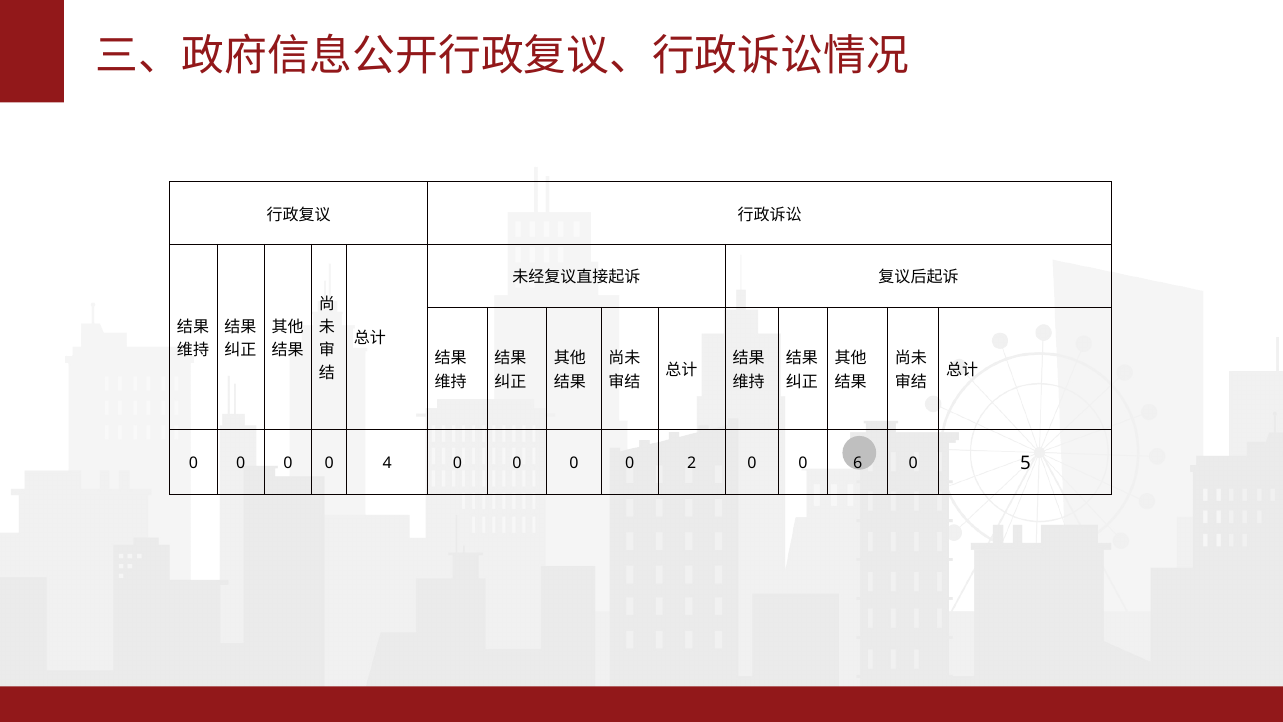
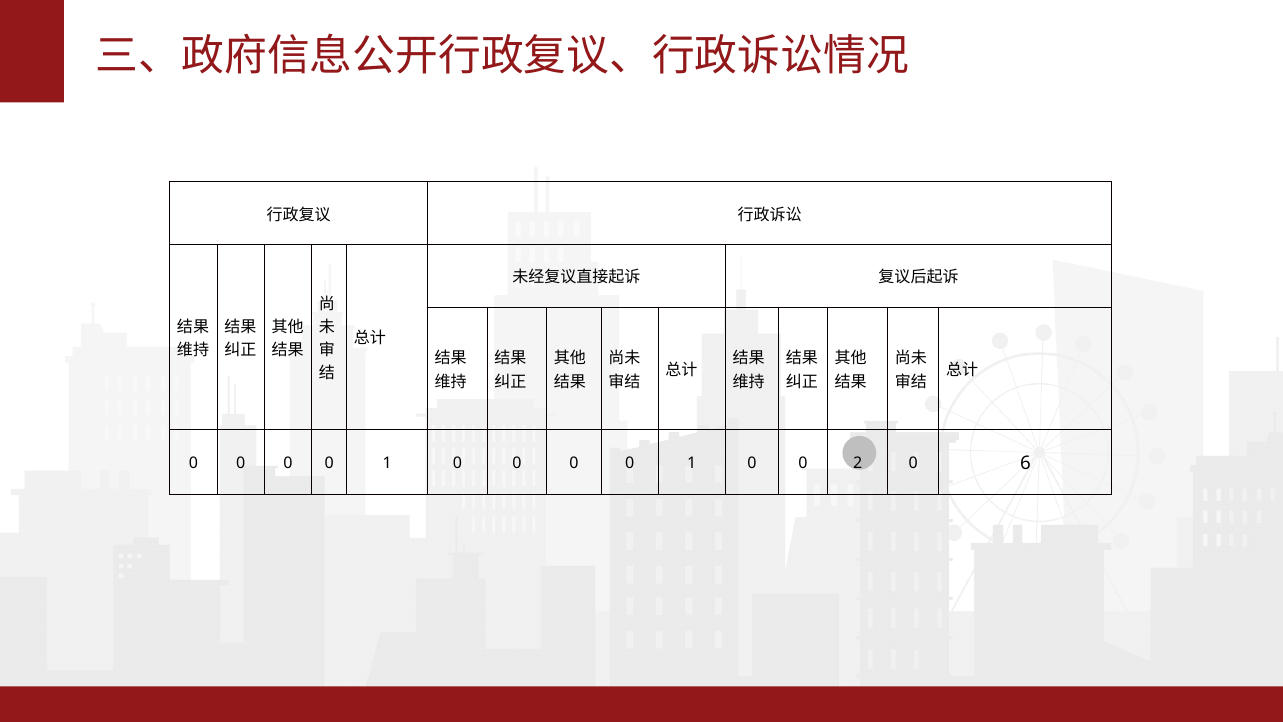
4 at (387, 463): 4 -> 1
2 at (692, 463): 2 -> 1
6: 6 -> 2
5: 5 -> 6
